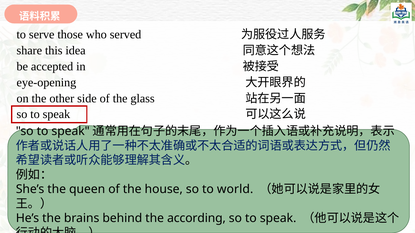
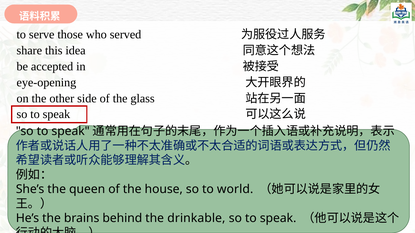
according: according -> drinkable
